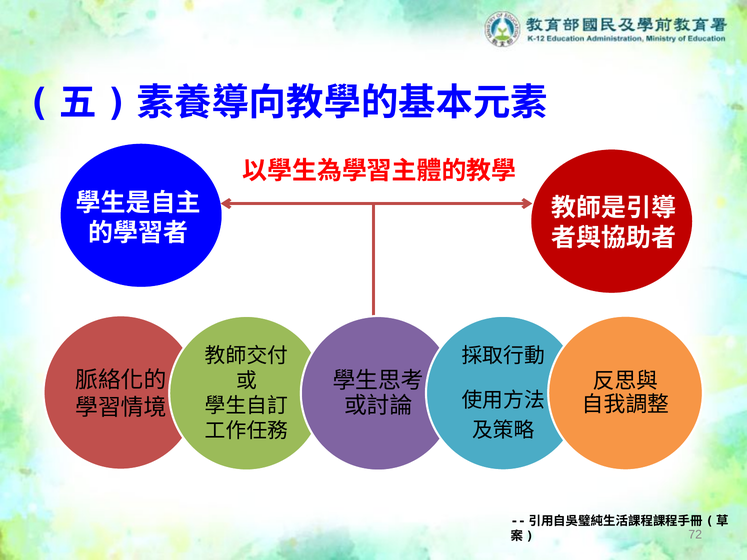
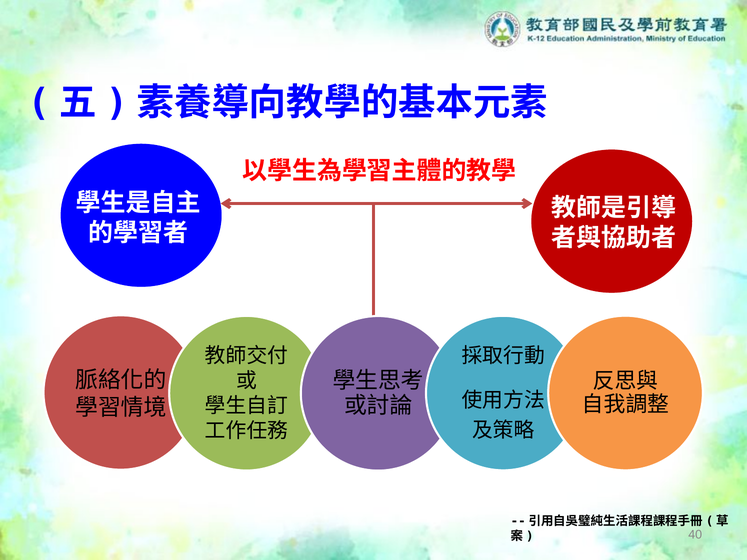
72: 72 -> 40
